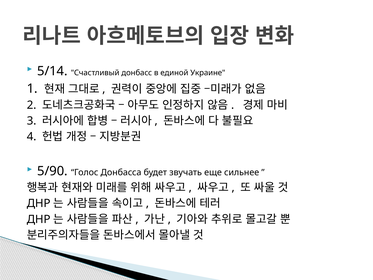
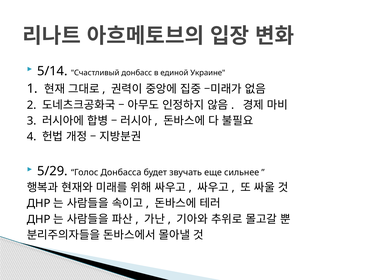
5/90: 5/90 -> 5/29
